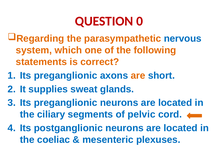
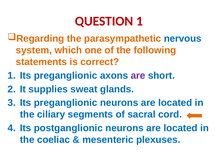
QUESTION 0: 0 -> 1
are at (138, 75) colour: orange -> purple
pelvic: pelvic -> sacral
